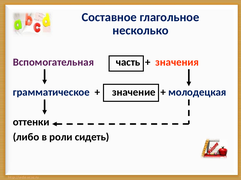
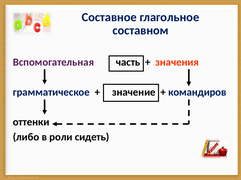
несколько: несколько -> составном
молодецкая: молодецкая -> командиров
